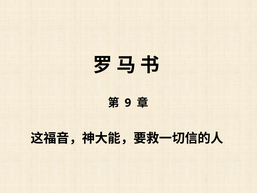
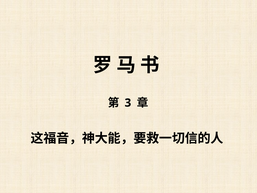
9: 9 -> 3
